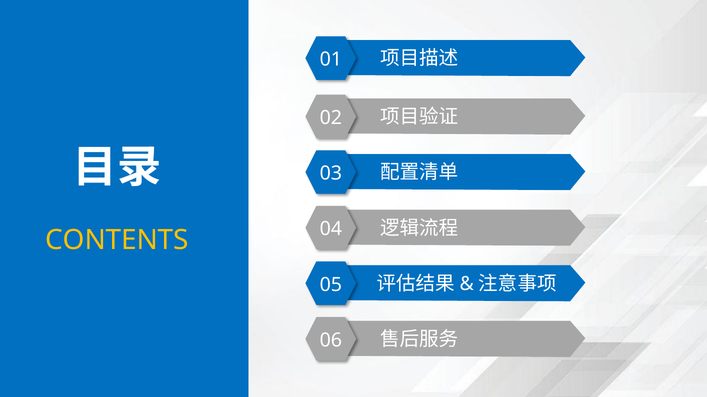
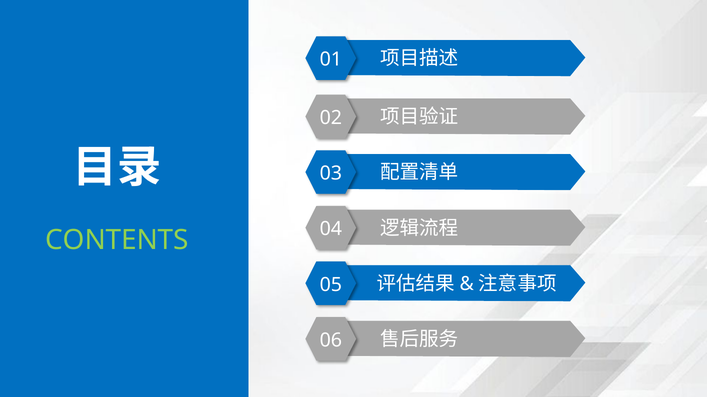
CONTENTS colour: yellow -> light green
